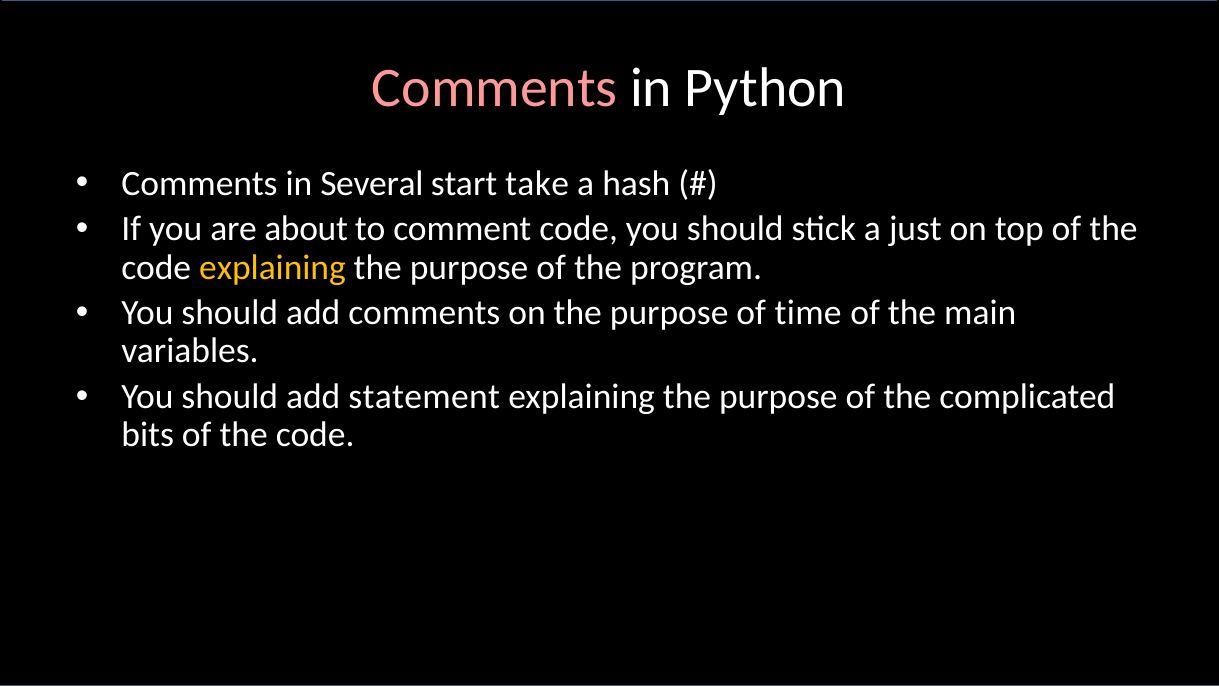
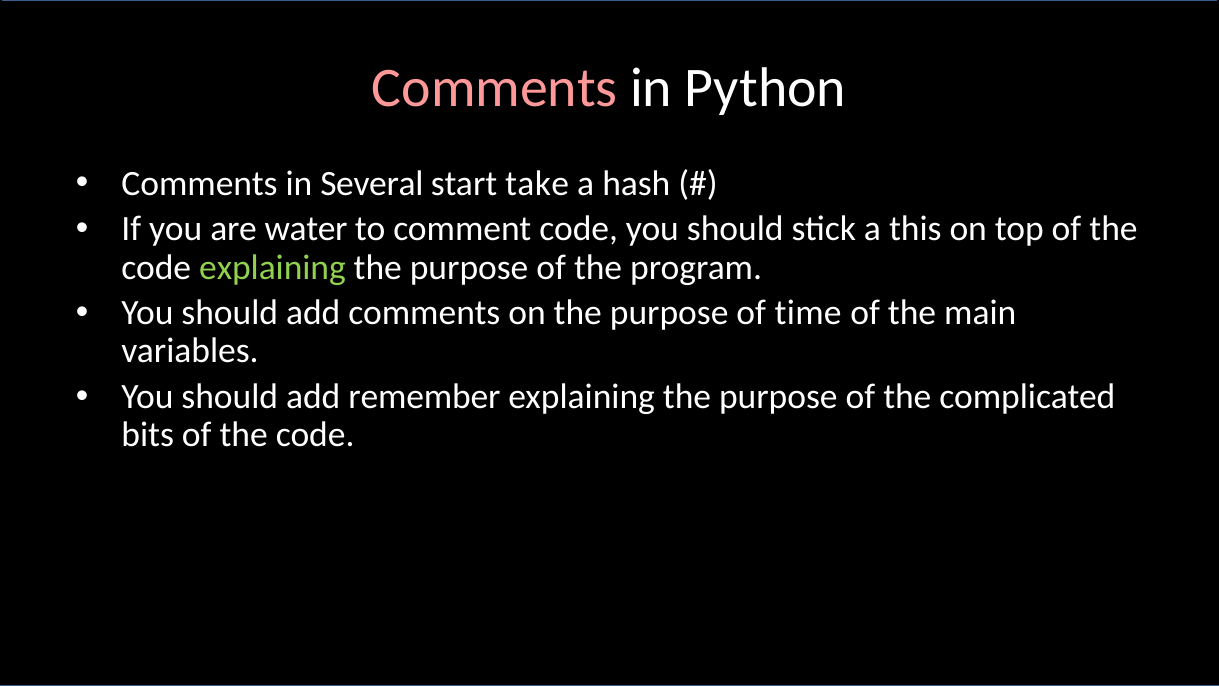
about: about -> water
just: just -> this
explaining at (272, 267) colour: yellow -> light green
statement: statement -> remember
